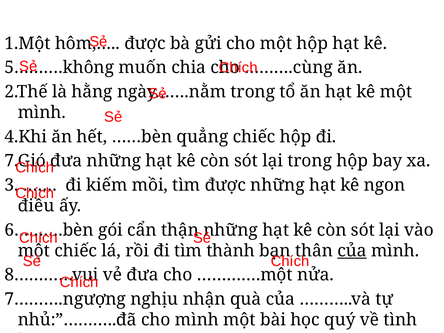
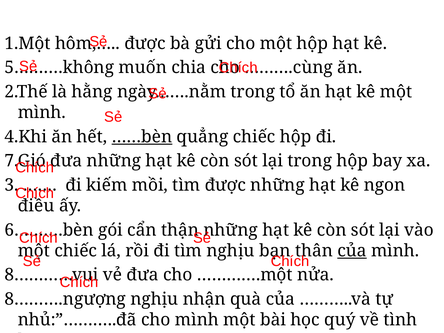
……bèn underline: none -> present
tìm thành: thành -> nghịu
7……….ngượng: 7……….ngượng -> 8……….ngượng
